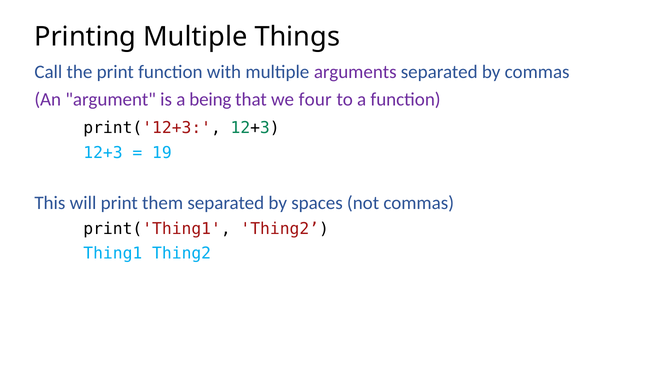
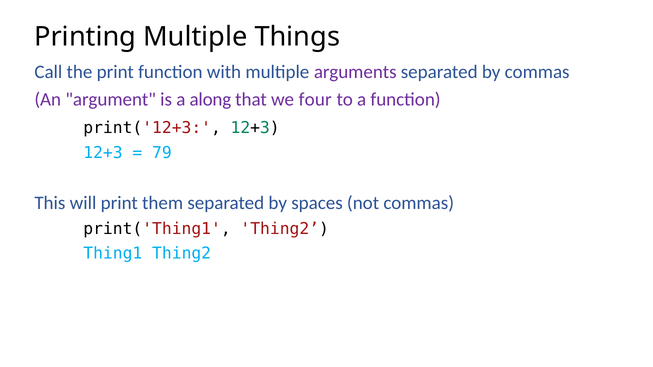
being: being -> along
19: 19 -> 79
